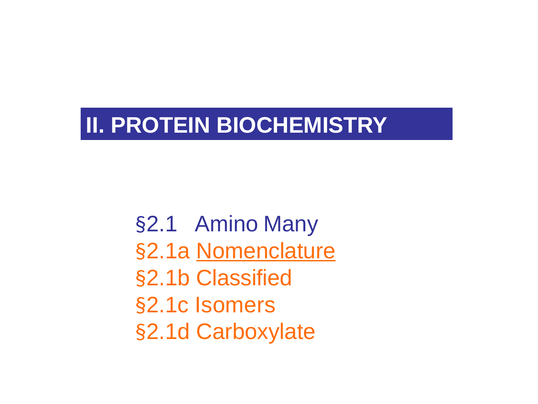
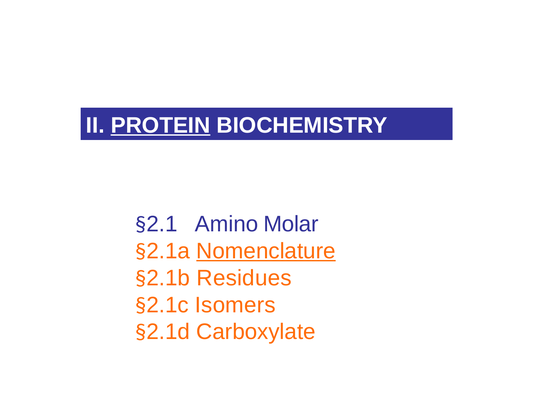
PROTEIN underline: none -> present
Many: Many -> Molar
Classified: Classified -> Residues
